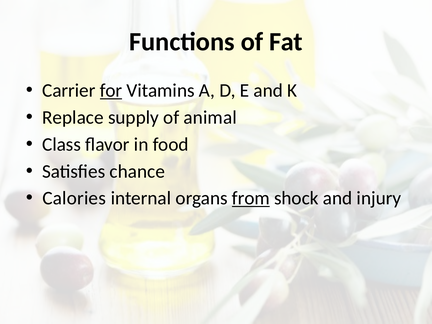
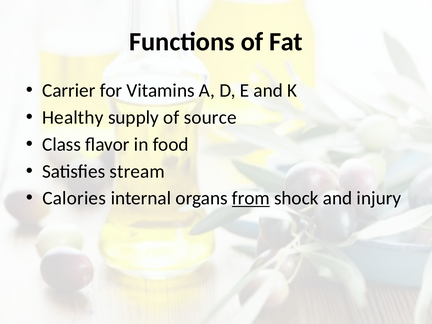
for underline: present -> none
Replace: Replace -> Healthy
animal: animal -> source
chance: chance -> stream
